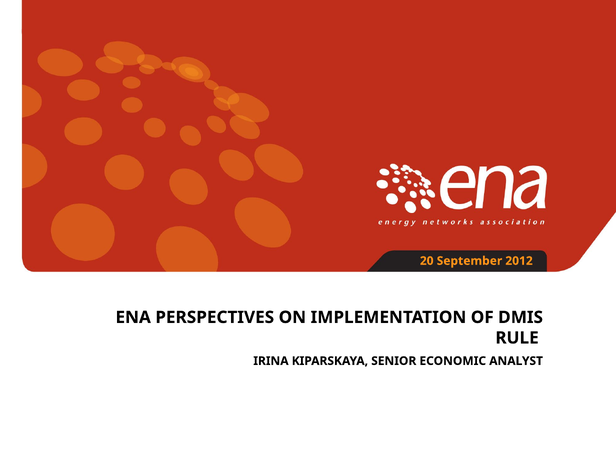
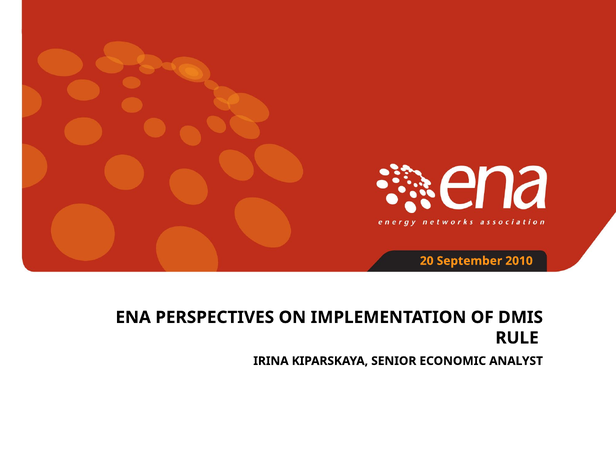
2012: 2012 -> 2010
